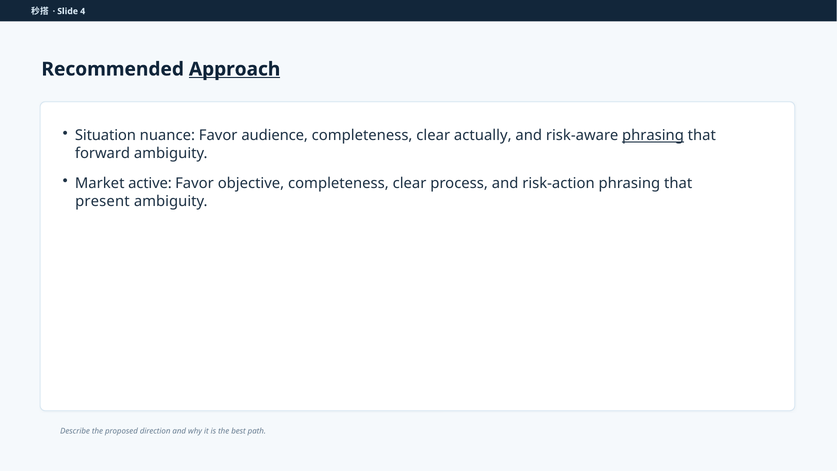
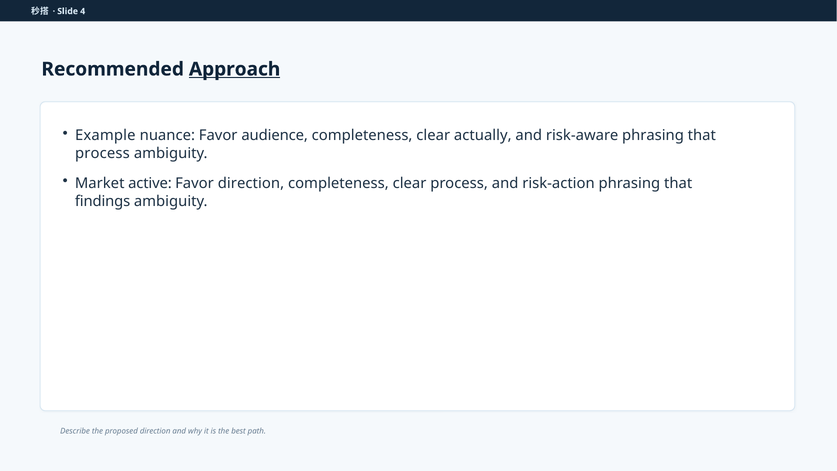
Situation: Situation -> Example
phrasing at (653, 135) underline: present -> none
forward at (103, 153): forward -> process
Favor objective: objective -> direction
present: present -> findings
